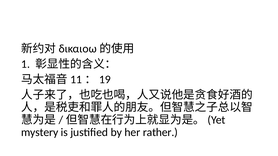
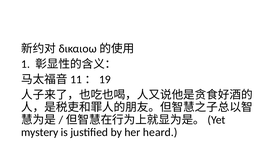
rather: rather -> heard
